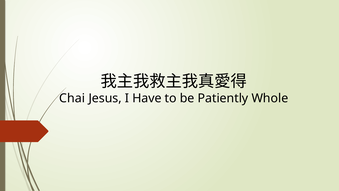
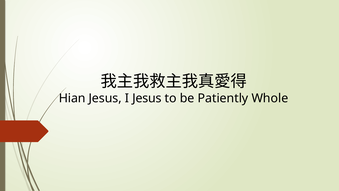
Chai: Chai -> Hian
I Have: Have -> Jesus
